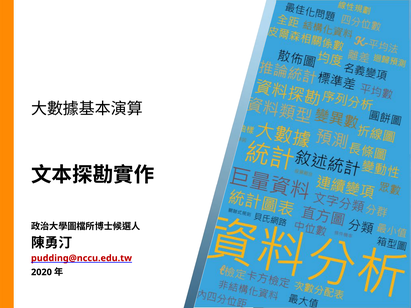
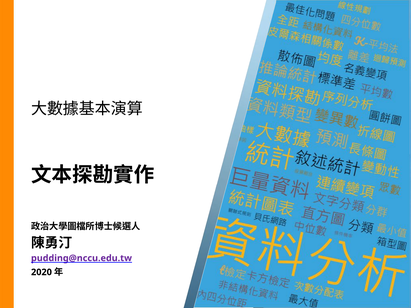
pudding@nccu.edu.tw colour: red -> purple
